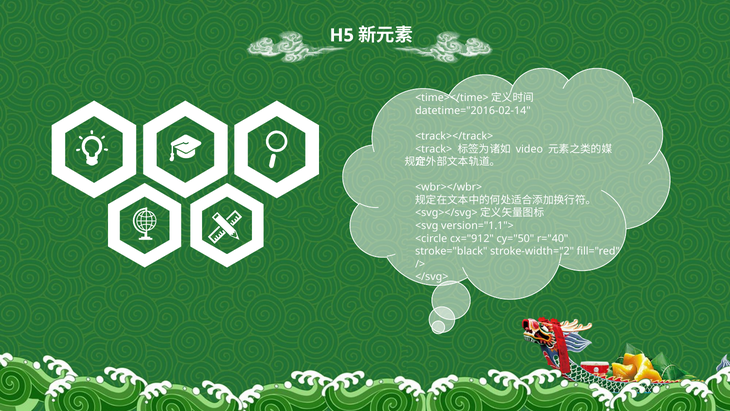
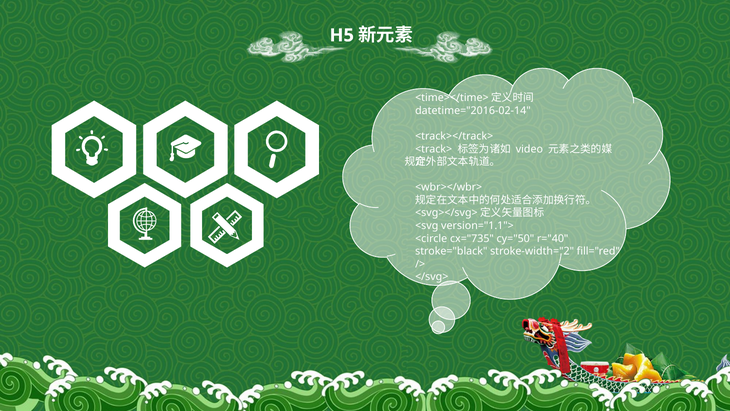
cx="912: cx="912 -> cx="735
